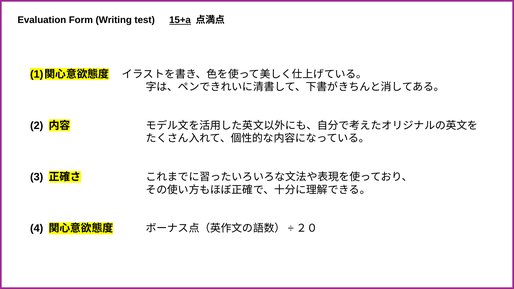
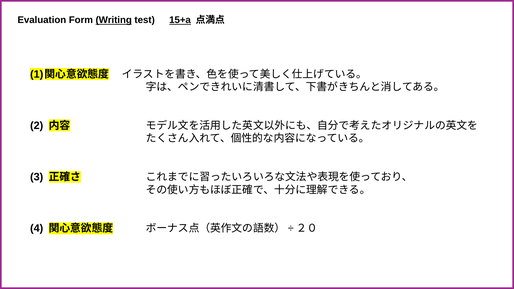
Writing underline: none -> present
